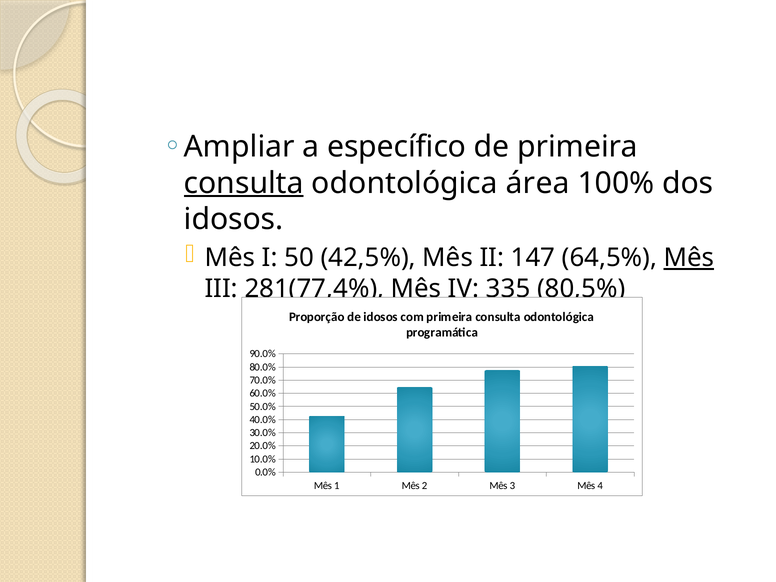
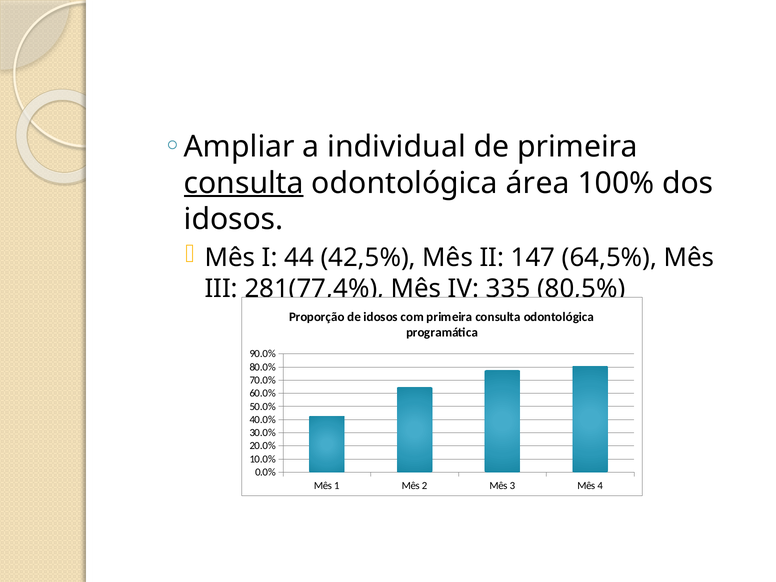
específico: específico -> individual
50: 50 -> 44
Mês at (689, 258) underline: present -> none
